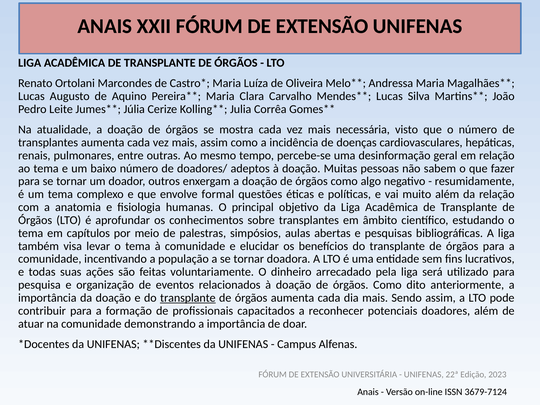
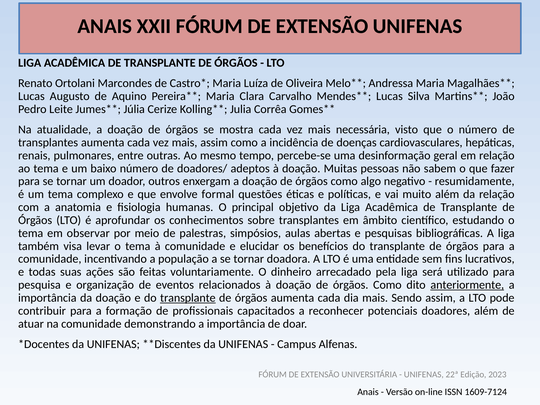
capítulos: capítulos -> observar
anteriormente underline: none -> present
3679-7124: 3679-7124 -> 1609-7124
